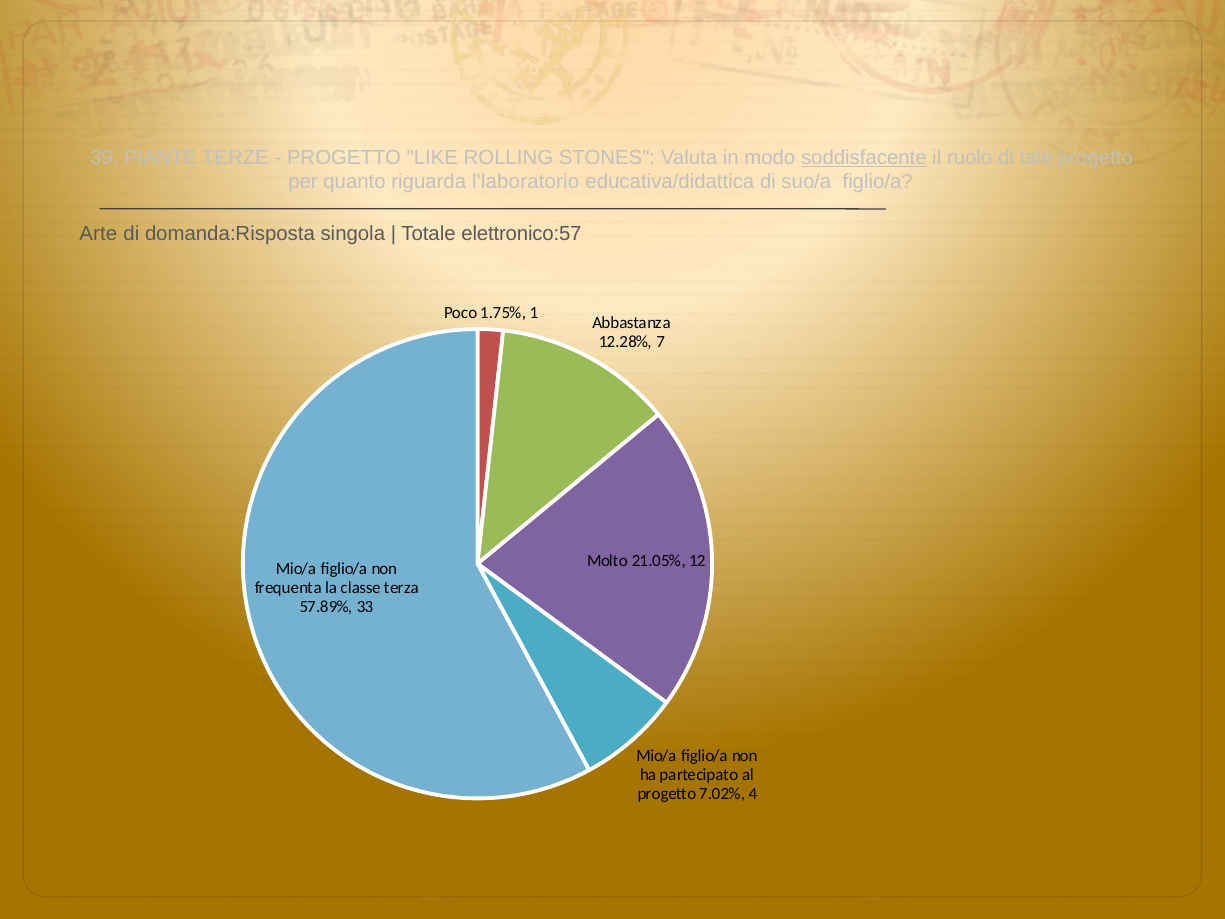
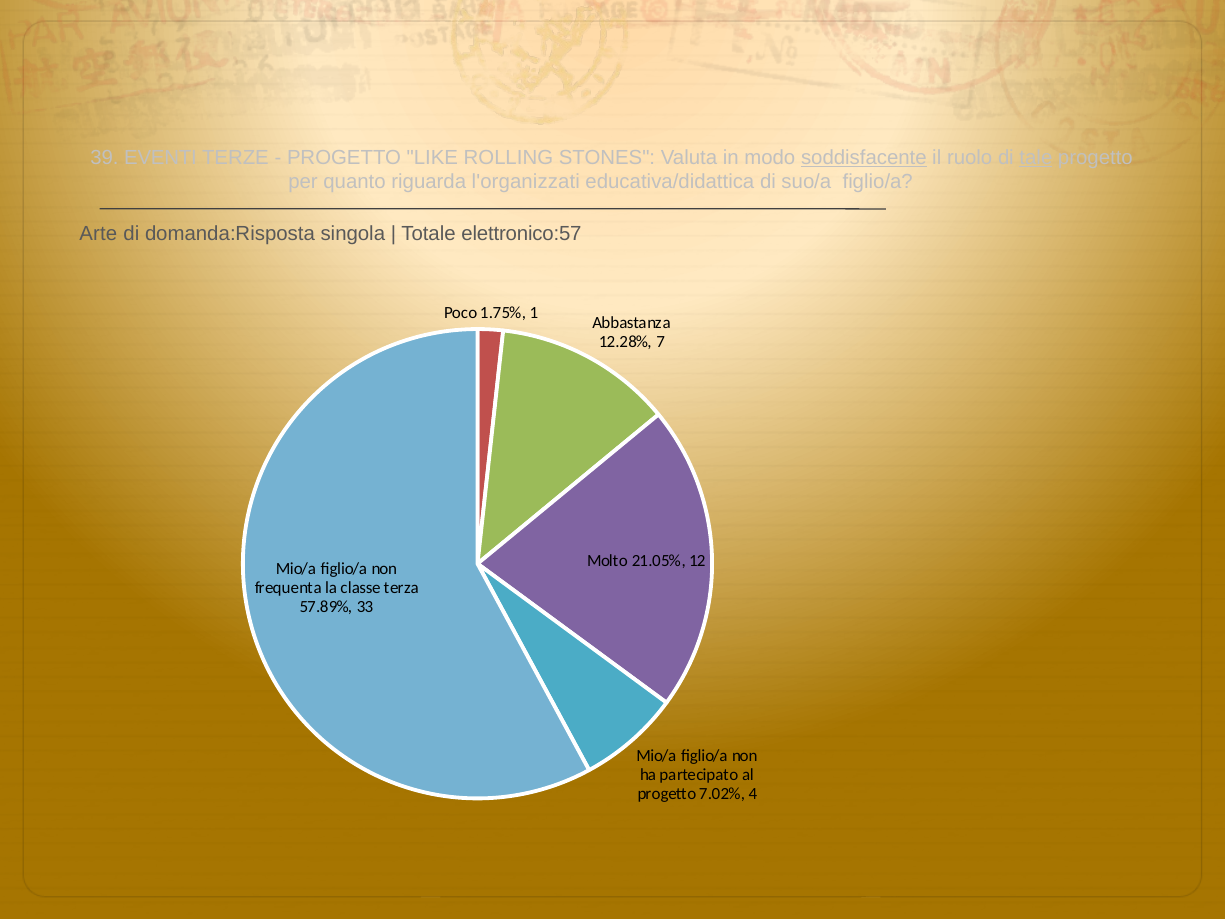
PIANTE: PIANTE -> EVENTI
tale underline: none -> present
l'laboratorio: l'laboratorio -> l'organizzati
